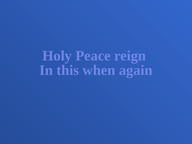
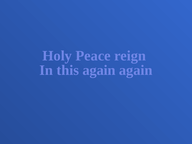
this when: when -> again
